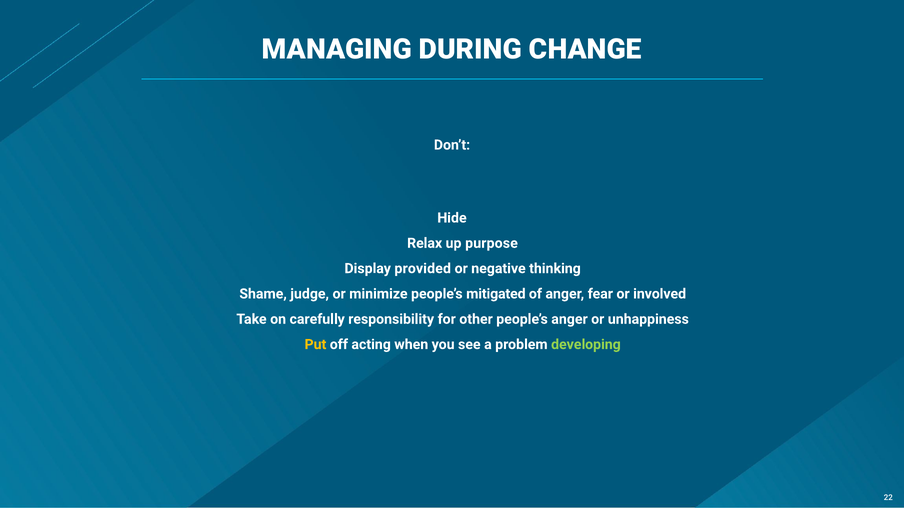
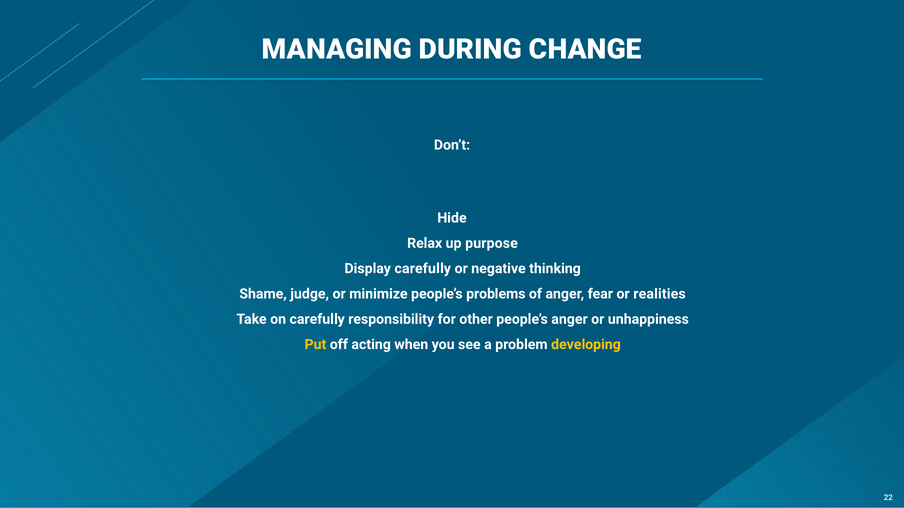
Display provided: provided -> carefully
mitigated: mitigated -> problems
involved: involved -> realities
developing colour: light green -> yellow
